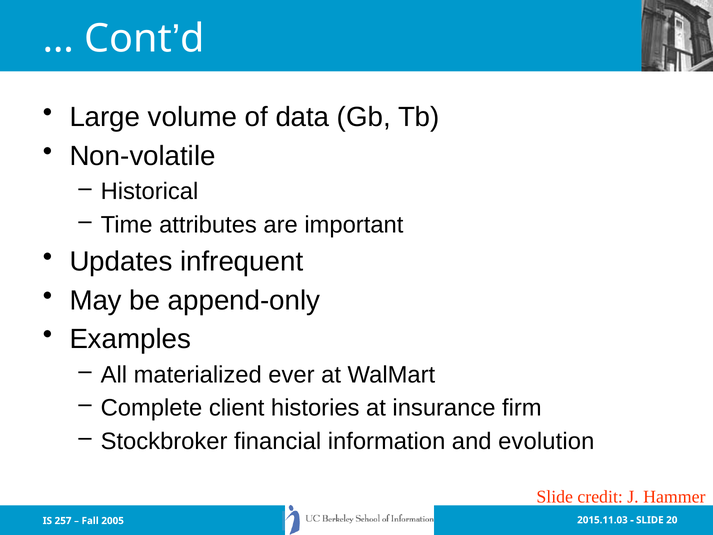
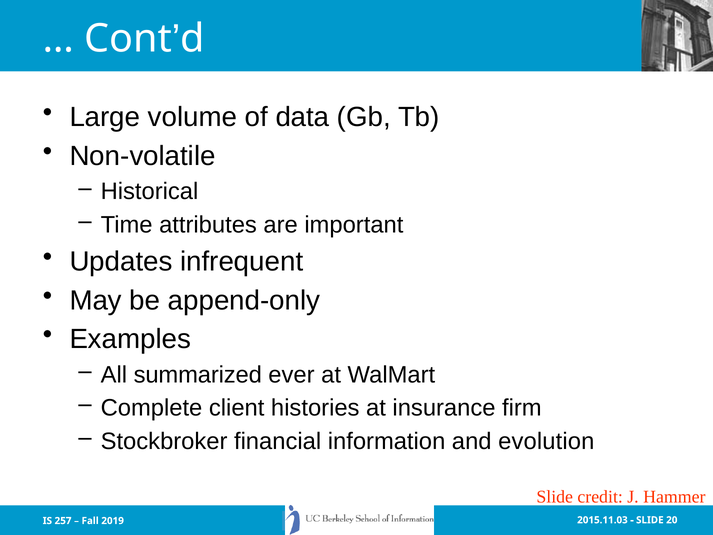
materialized: materialized -> summarized
2005: 2005 -> 2019
